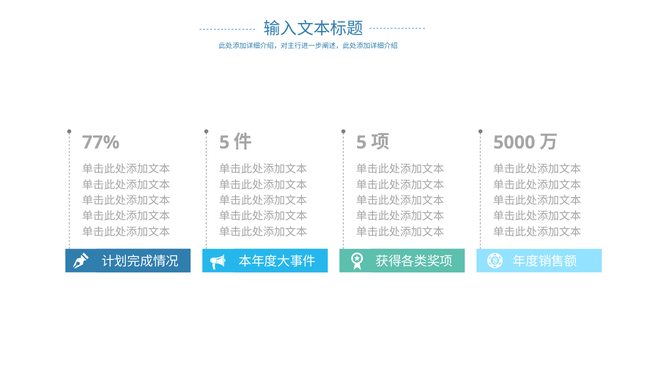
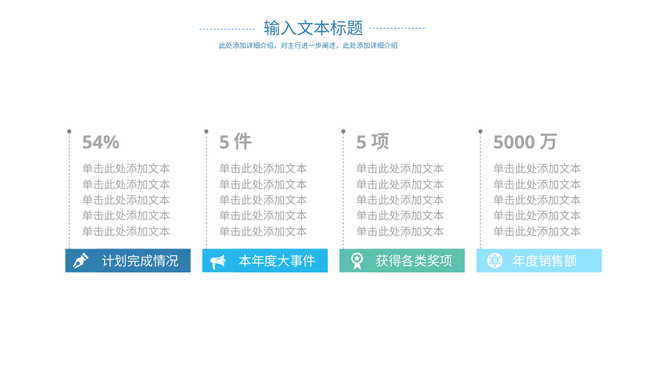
77%: 77% -> 54%
